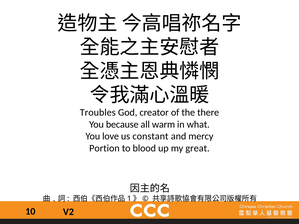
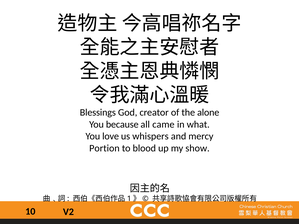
Troubles: Troubles -> Blessings
there: there -> alone
warm: warm -> came
constant: constant -> whispers
great: great -> show
